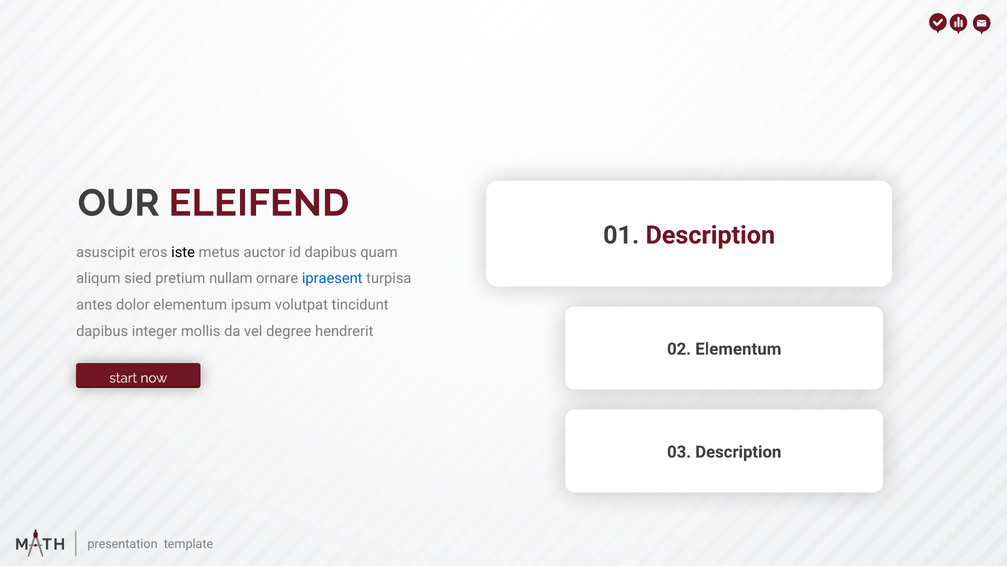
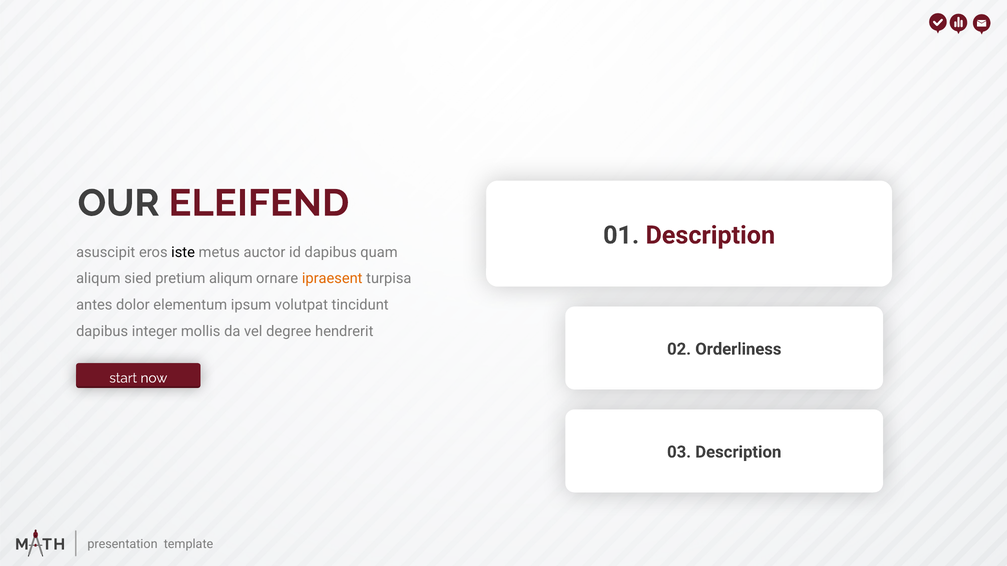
pretium nullam: nullam -> aliqum
ipraesent colour: blue -> orange
02 Elementum: Elementum -> Orderliness
